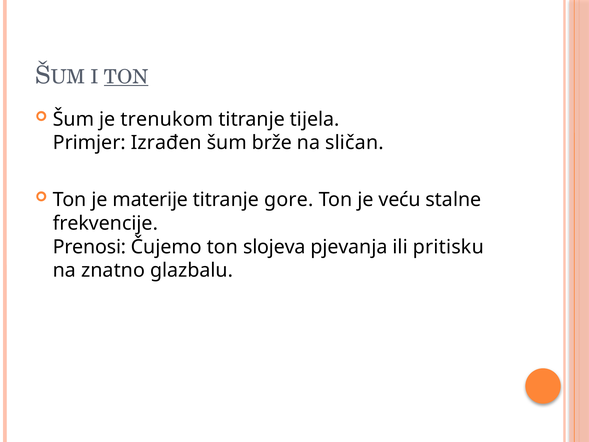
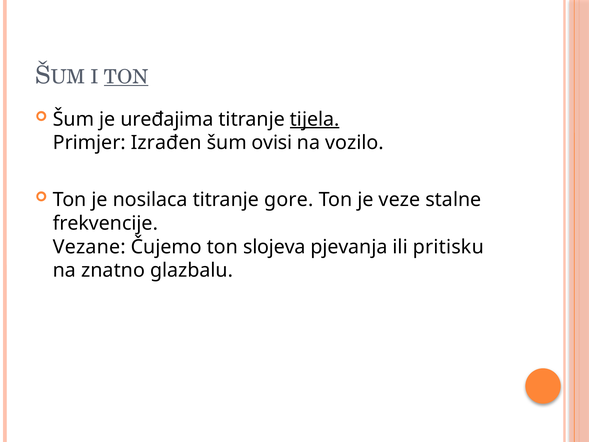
trenukom: trenukom -> uređajima
tijela underline: none -> present
brže: brže -> ovisi
sličan: sličan -> vozilo
materije: materije -> nosilaca
veću: veću -> veze
Prenosi: Prenosi -> Vezane
